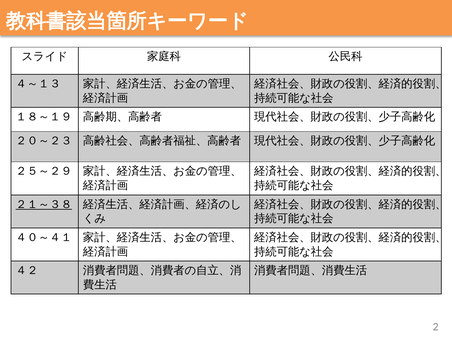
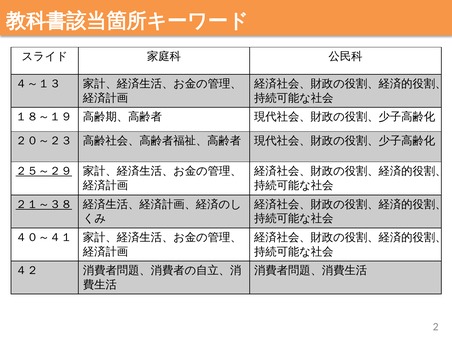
２５～２９ underline: none -> present
